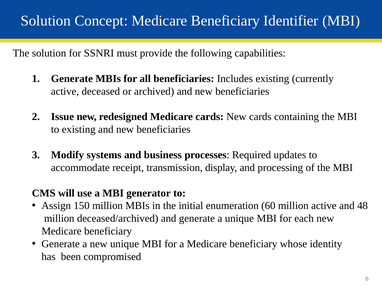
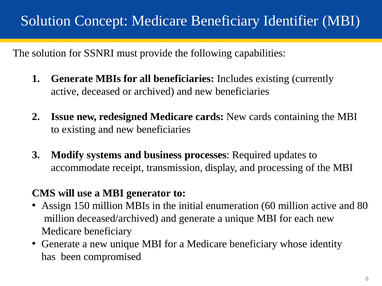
48: 48 -> 80
